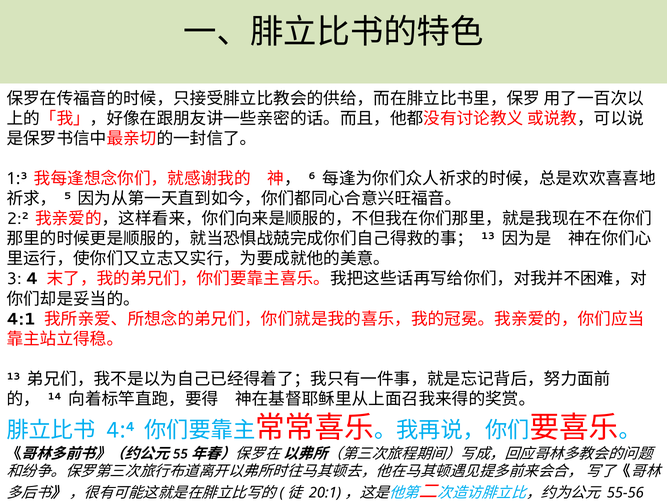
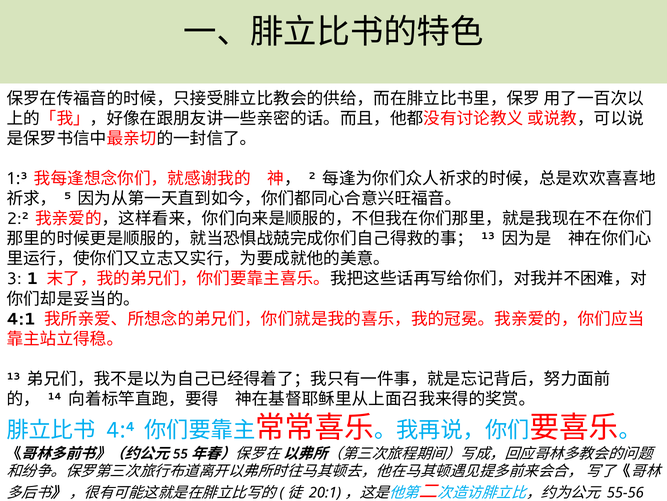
6: 6 -> 2
3 4: 4 -> 1
